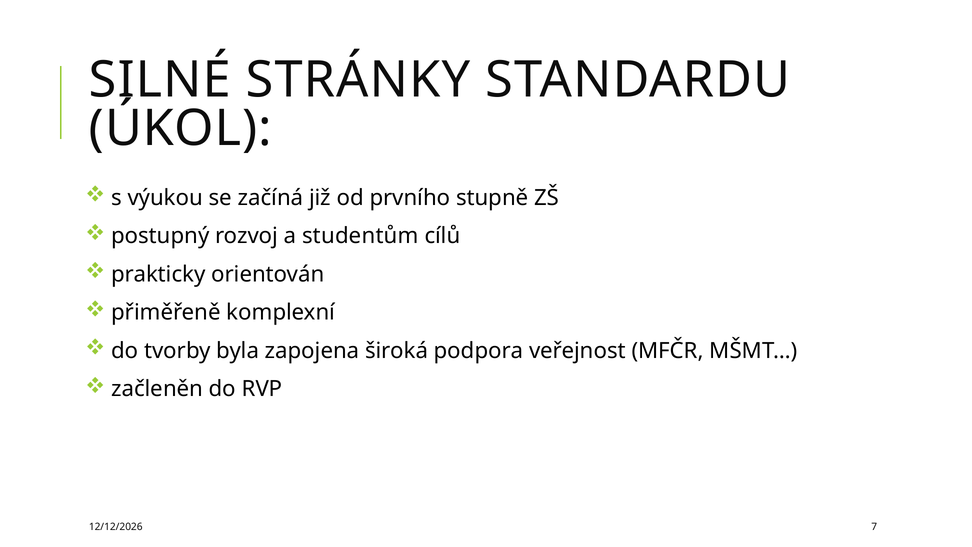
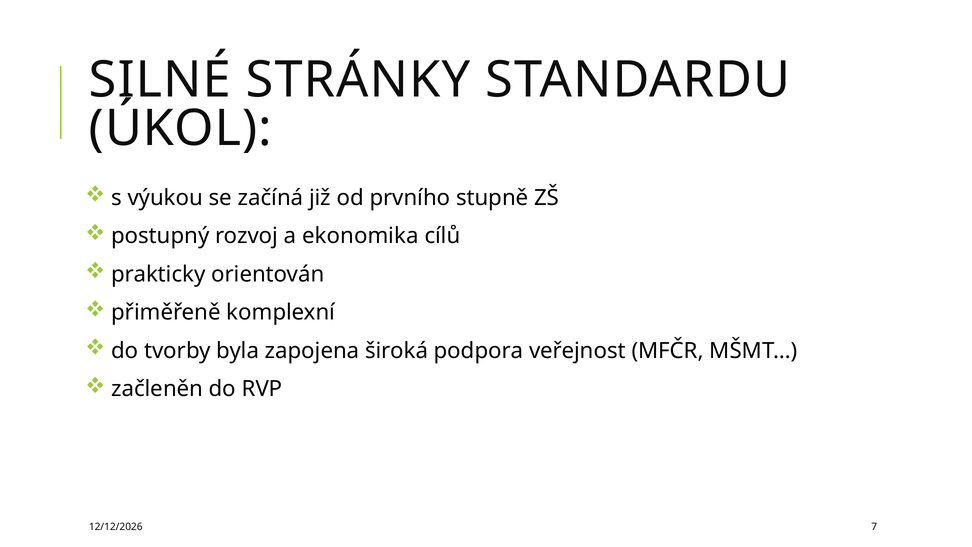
studentům: studentům -> ekonomika
